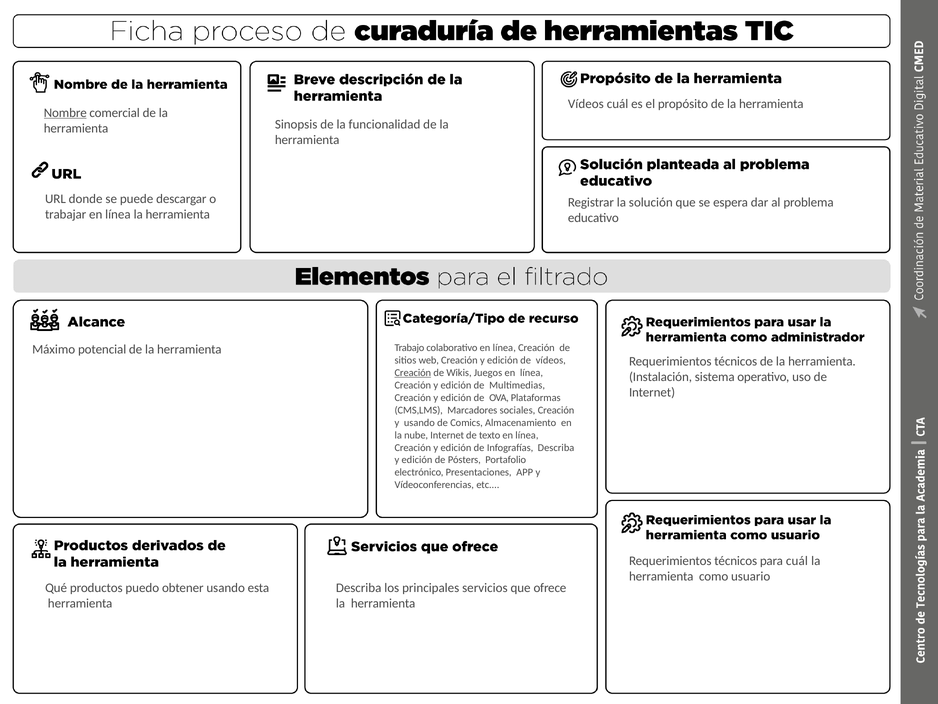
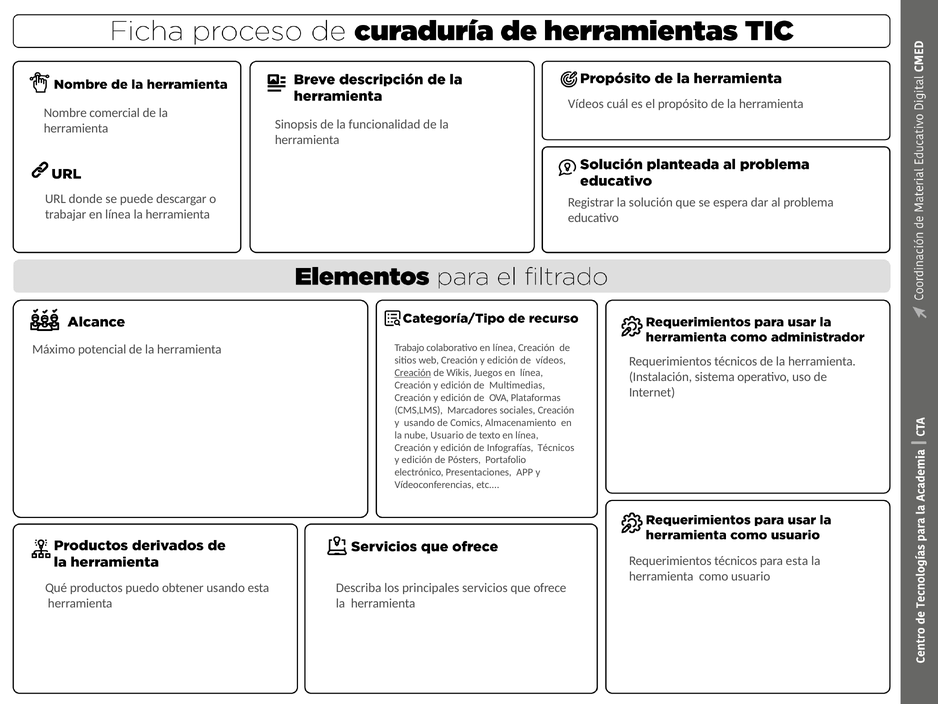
Nombre underline: present -> none
nube Internet: Internet -> Usuario
Infografías Describa: Describa -> Técnicos
para cuál: cuál -> esta
